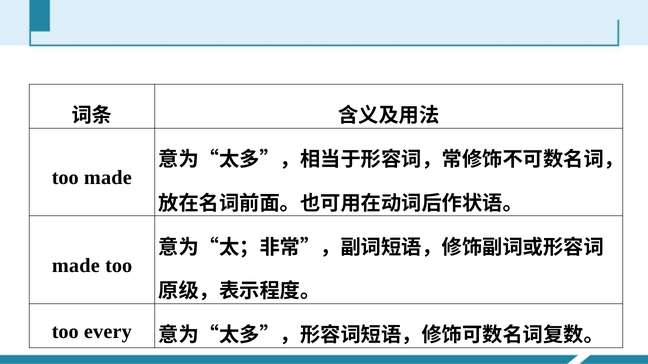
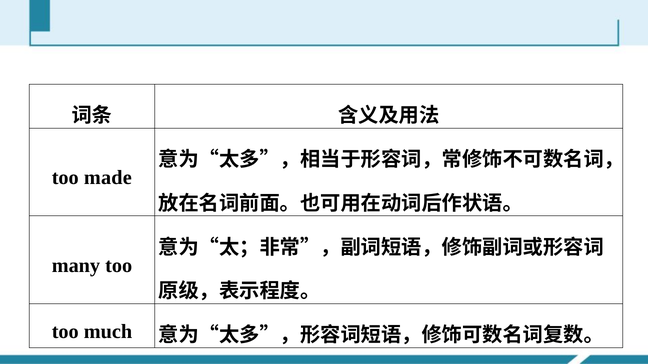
made at (76, 266): made -> many
every: every -> much
